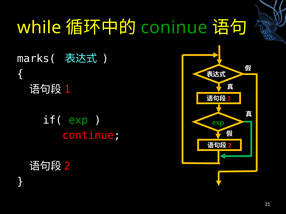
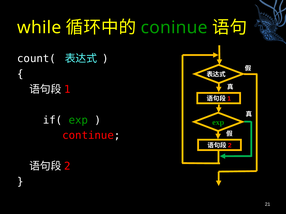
marks(: marks( -> count(
